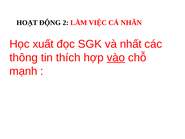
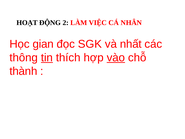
xuất: xuất -> gian
tin underline: none -> present
mạnh: mạnh -> thành
